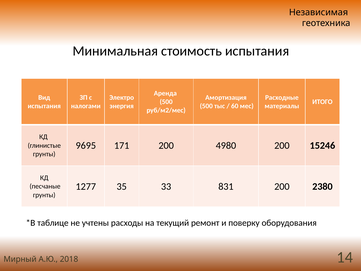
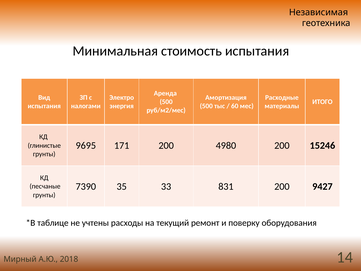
1277: 1277 -> 7390
2380: 2380 -> 9427
